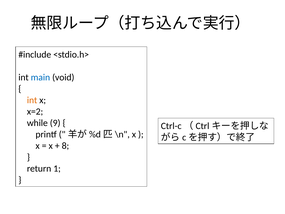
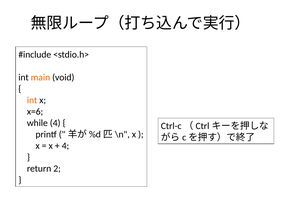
main colour: blue -> orange
x=2: x=2 -> x=6
while 9: 9 -> 4
8 at (65, 146): 8 -> 4
1: 1 -> 2
